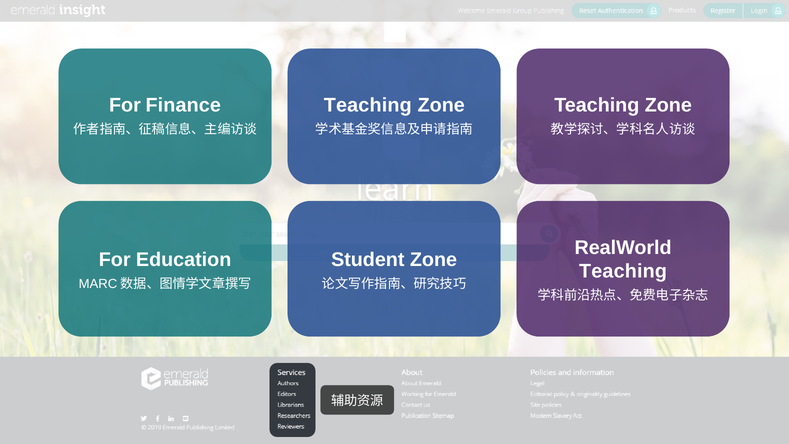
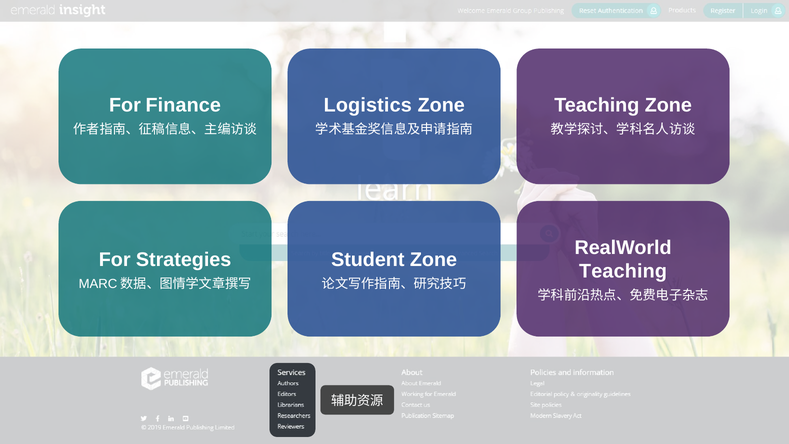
Teaching at (368, 105): Teaching -> Logistics
Education: Education -> Strategies
